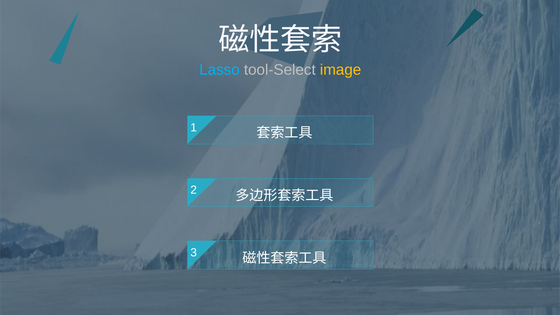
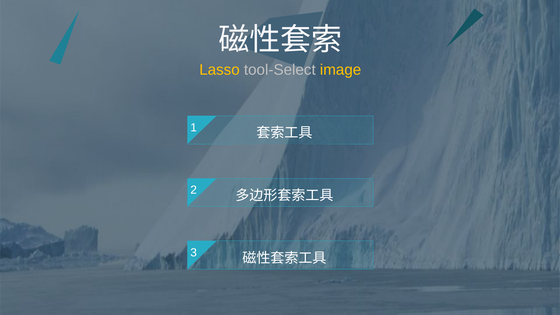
Lasso colour: light blue -> yellow
